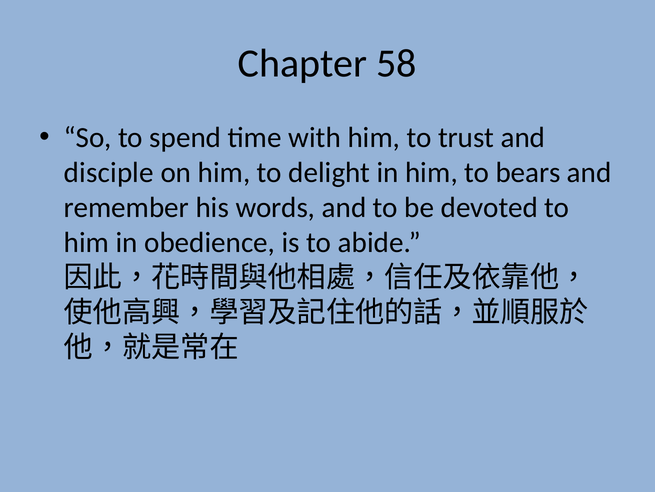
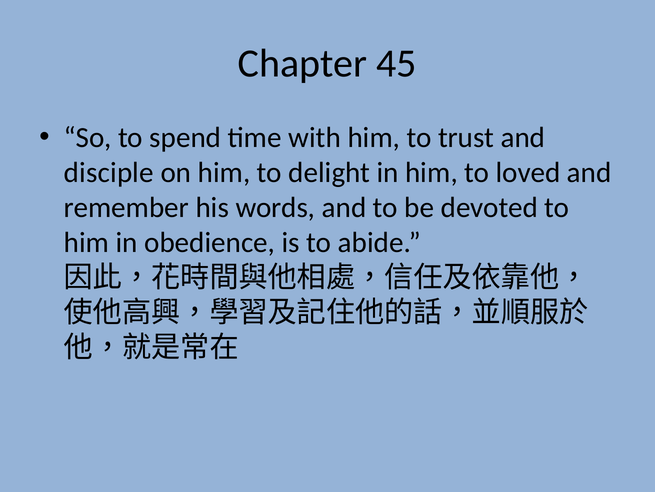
58: 58 -> 45
bears: bears -> loved
